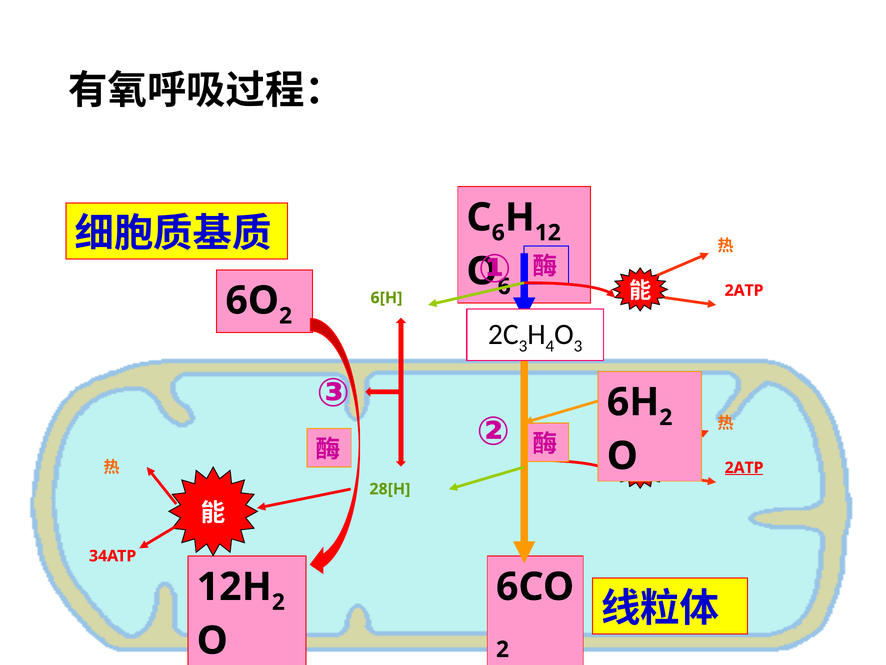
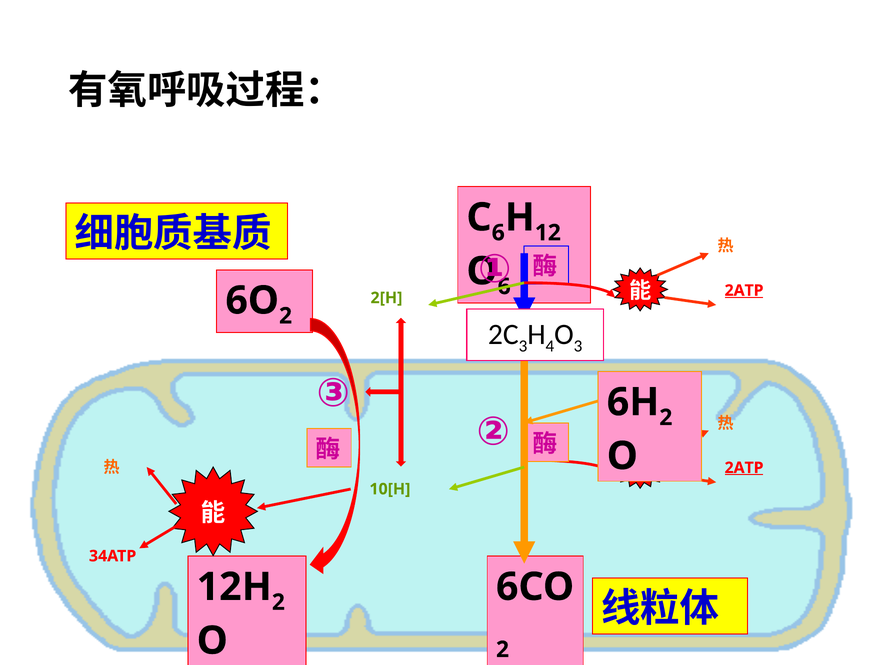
6[H: 6[H -> 2[H
2ATP at (744, 290) underline: none -> present
28[H: 28[H -> 10[H
